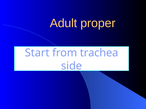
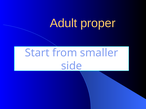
trachea: trachea -> smaller
